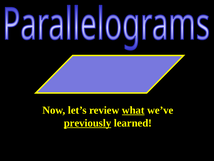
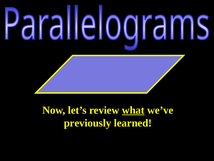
previously underline: present -> none
